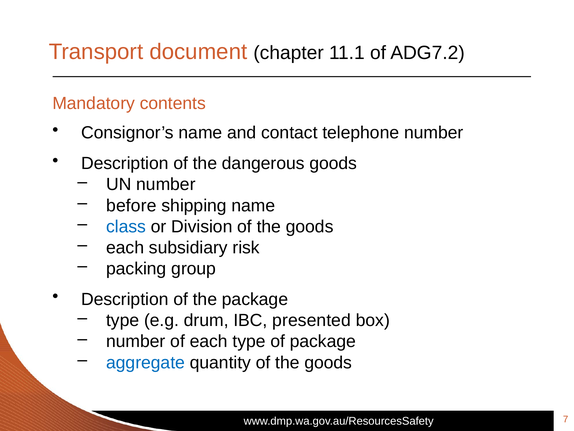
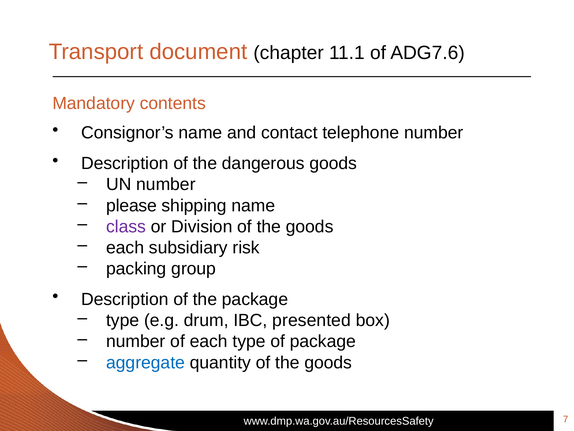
ADG7.2: ADG7.2 -> ADG7.6
before: before -> please
class colour: blue -> purple
